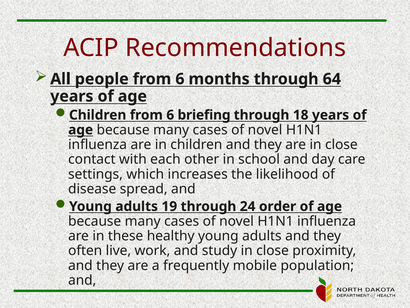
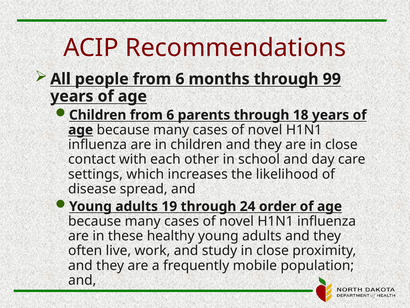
64: 64 -> 99
briefing: briefing -> parents
